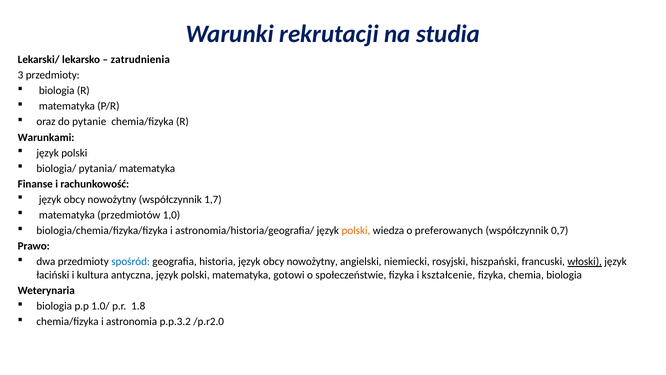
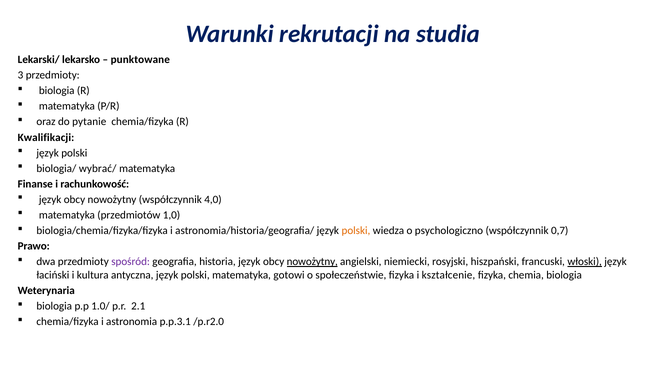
zatrudnienia: zatrudnienia -> punktowane
Warunkami: Warunkami -> Kwalifikacji
pytania/: pytania/ -> wybrać/
1,7: 1,7 -> 4,0
preferowanych: preferowanych -> psychologiczno
spośród colour: blue -> purple
nowożytny at (312, 262) underline: none -> present
1.8: 1.8 -> 2.1
p.p.3.2: p.p.3.2 -> p.p.3.1
